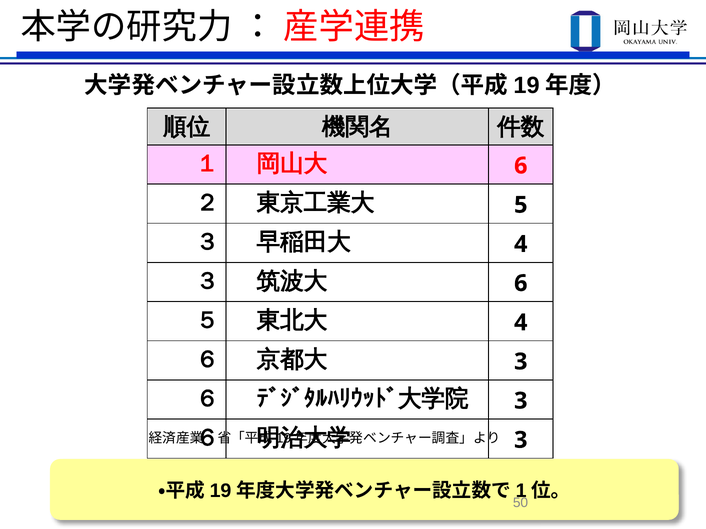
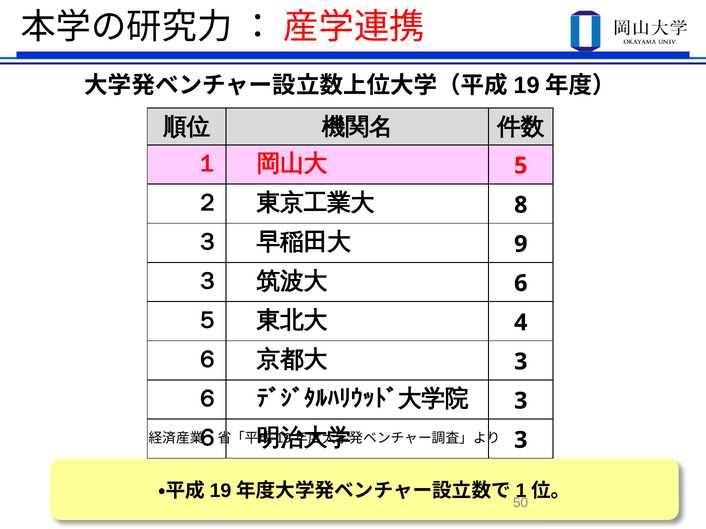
6 at (521, 166): 6 -> 5
5: 5 -> 8
4 at (521, 244): 4 -> 9
